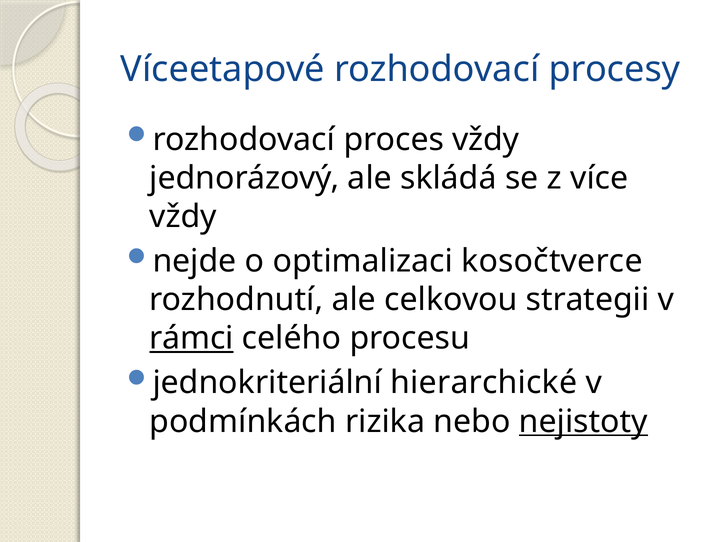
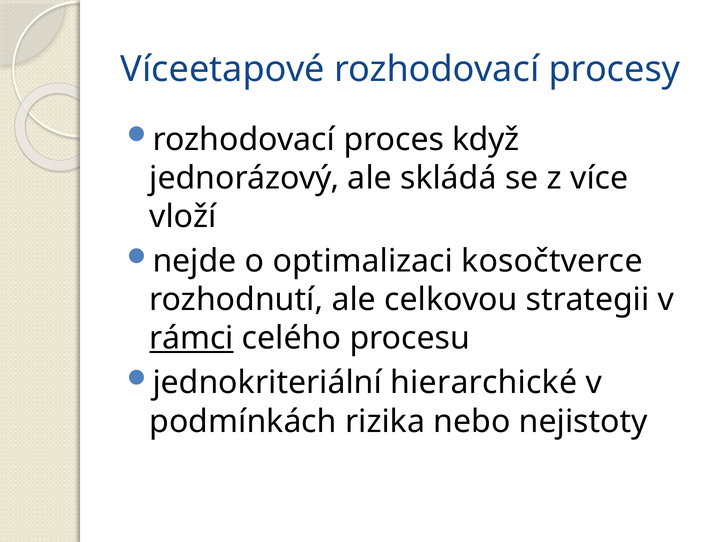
proces vždy: vždy -> když
vždy at (183, 216): vždy -> vloží
nejistoty underline: present -> none
